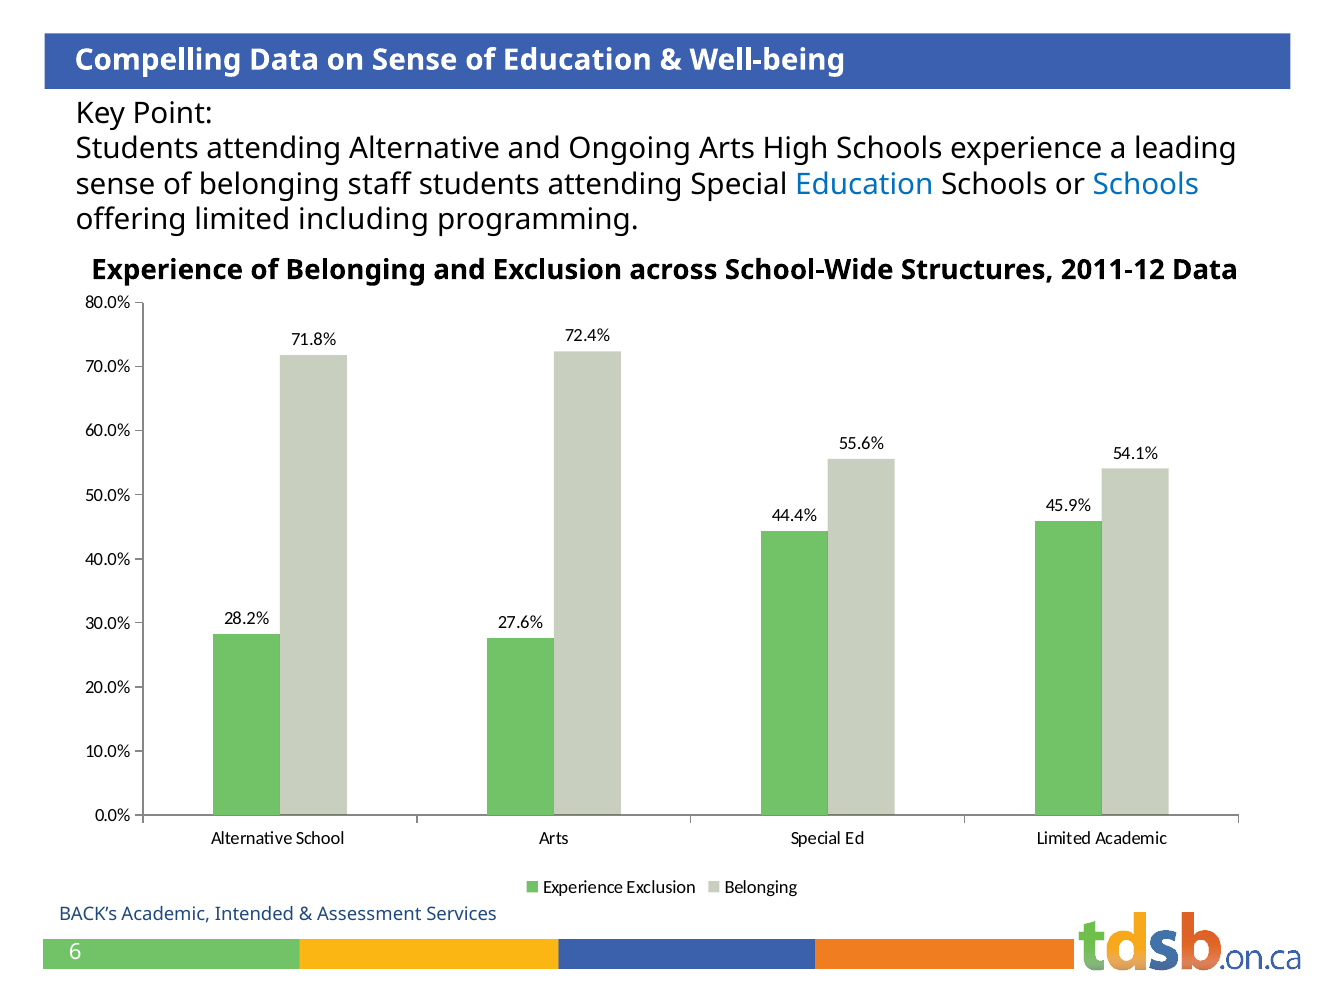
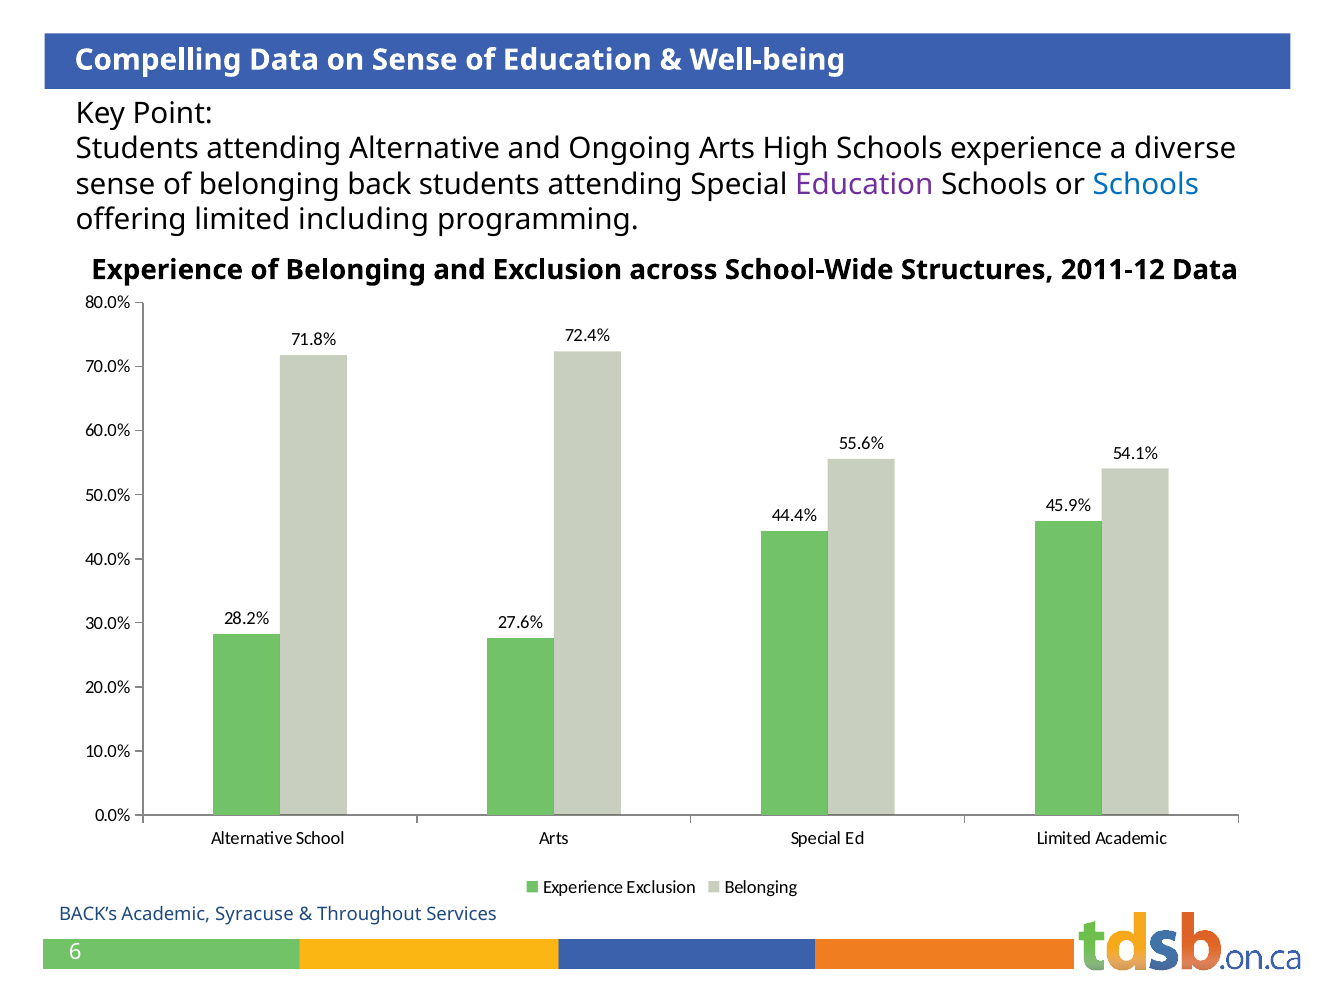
leading: leading -> diverse
staff: staff -> back
Education at (864, 185) colour: blue -> purple
Intended: Intended -> Syracuse
Assessment: Assessment -> Throughout
